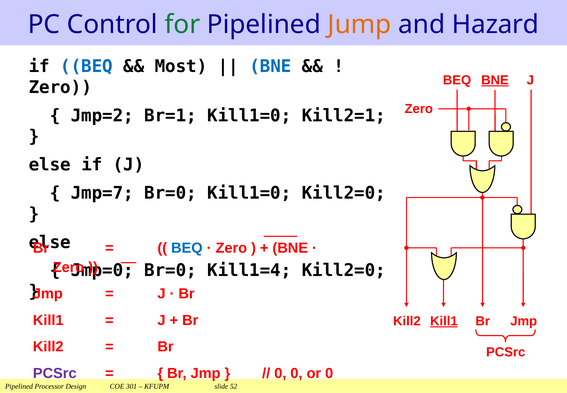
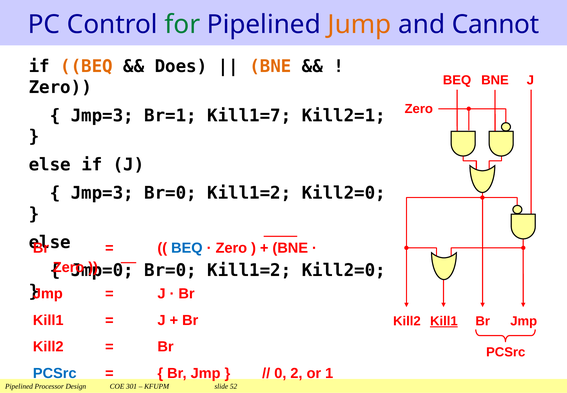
Hazard: Hazard -> Cannot
BEQ at (87, 66) colour: blue -> orange
Most: Most -> Does
BNE at (270, 66) colour: blue -> orange
BNE at (495, 80) underline: present -> none
Jmp=2 at (102, 115): Jmp=2 -> Jmp=3
Br=1 Kill1=0: Kill1=0 -> Kill1=7
Jmp=7 at (102, 193): Jmp=7 -> Jmp=3
Kill1=0 at (249, 193): Kill1=0 -> Kill1=2
Kill1=4 at (249, 270): Kill1=4 -> Kill1=2
PCSrc at (55, 373) colour: purple -> blue
0 0: 0 -> 2
or 0: 0 -> 1
